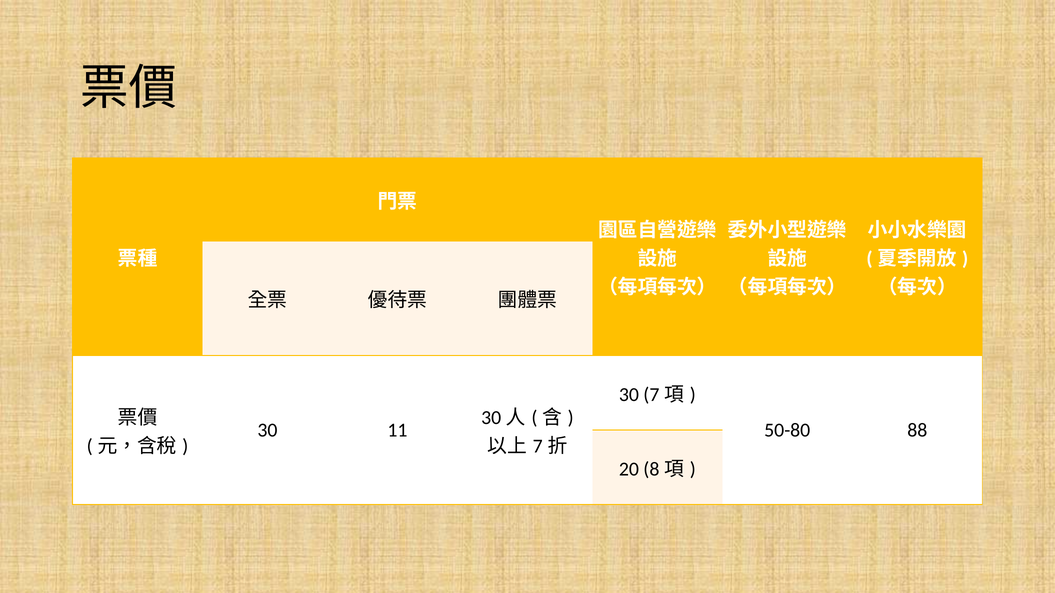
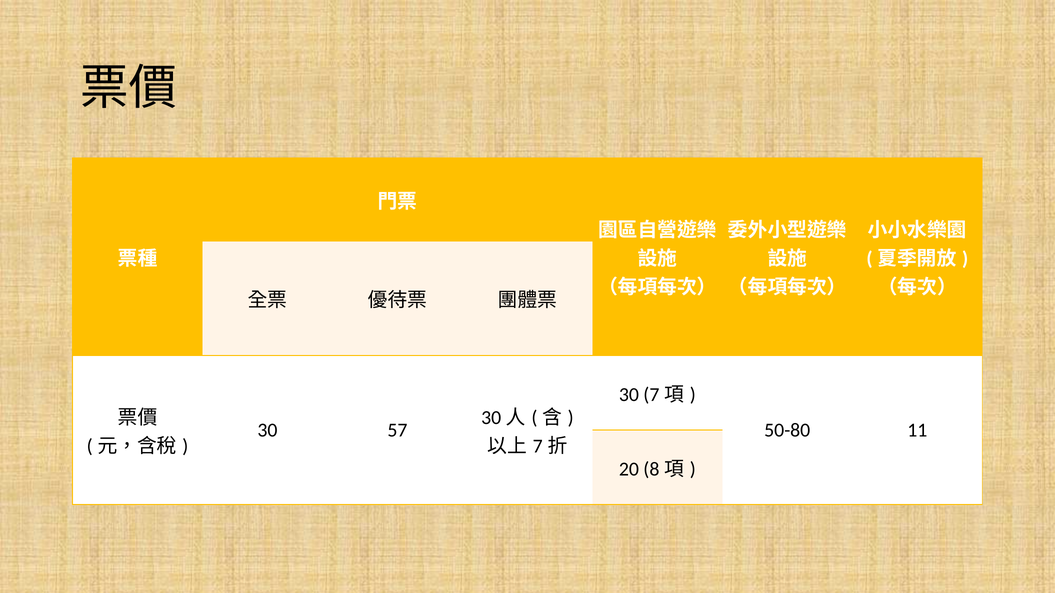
11: 11 -> 57
88: 88 -> 11
